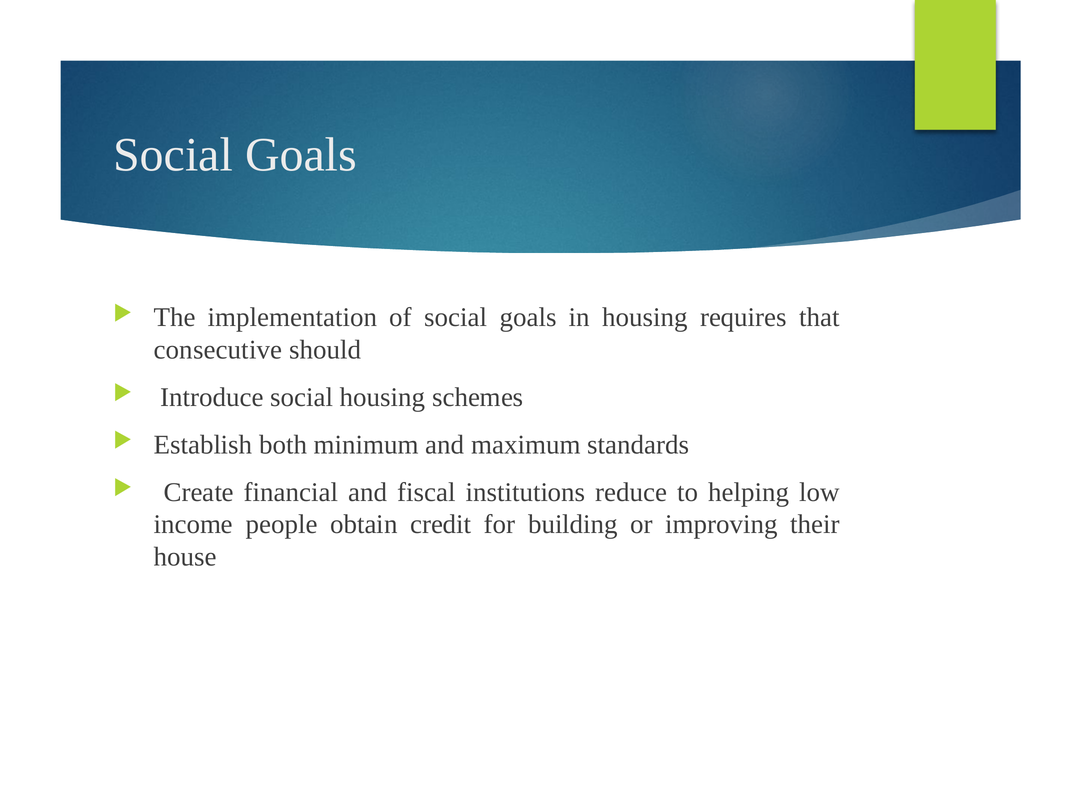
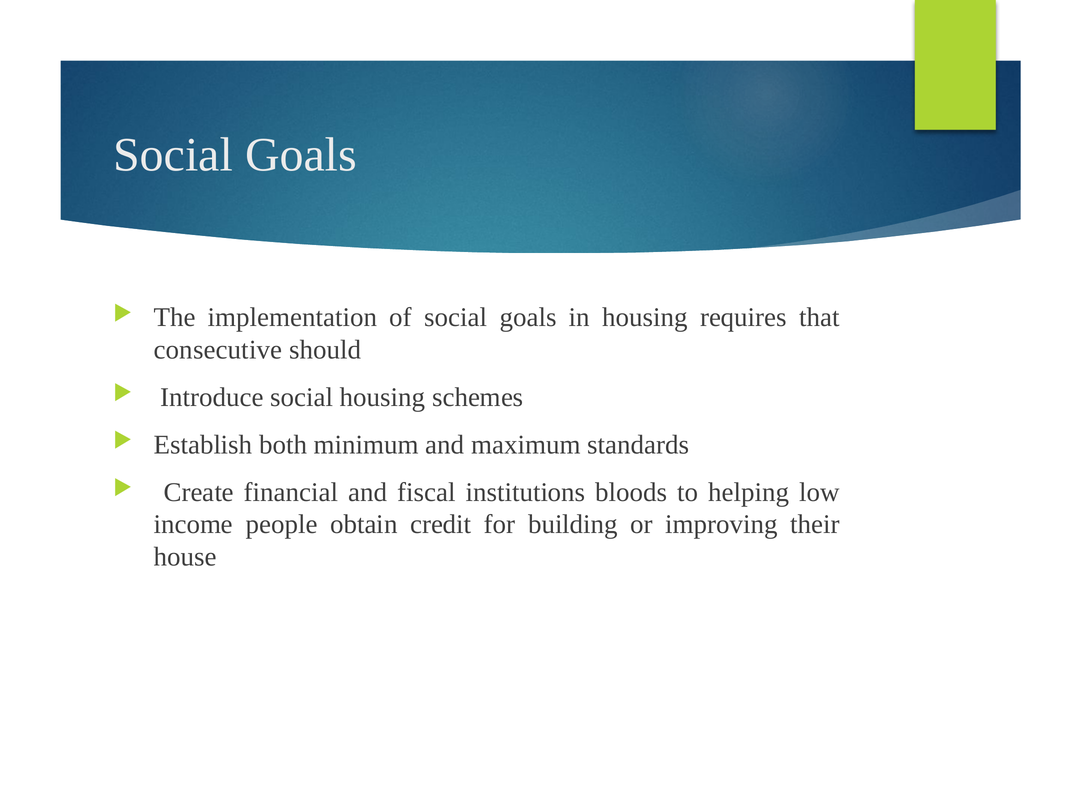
reduce: reduce -> bloods
